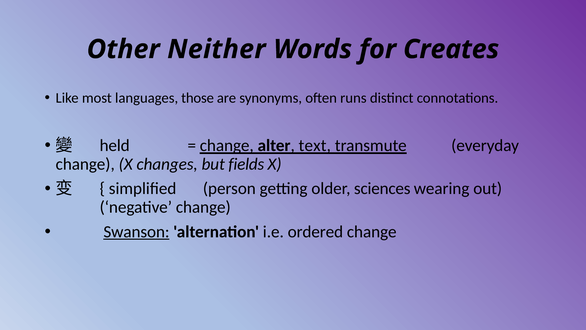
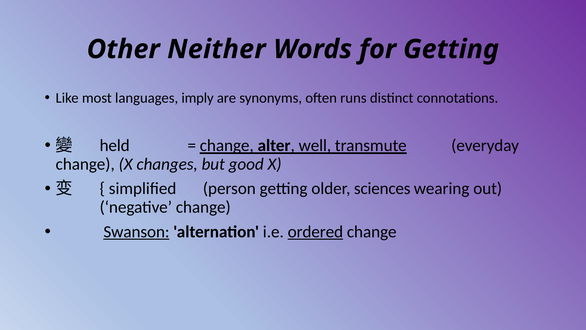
for Creates: Creates -> Getting
those: those -> imply
text: text -> well
fields: fields -> good
ordered underline: none -> present
